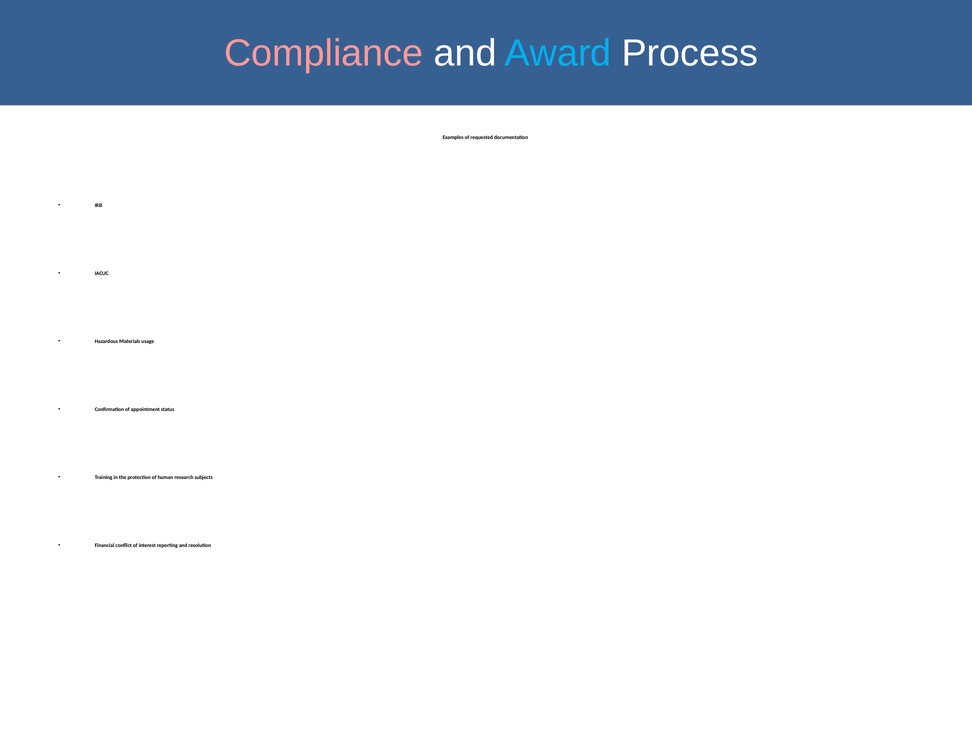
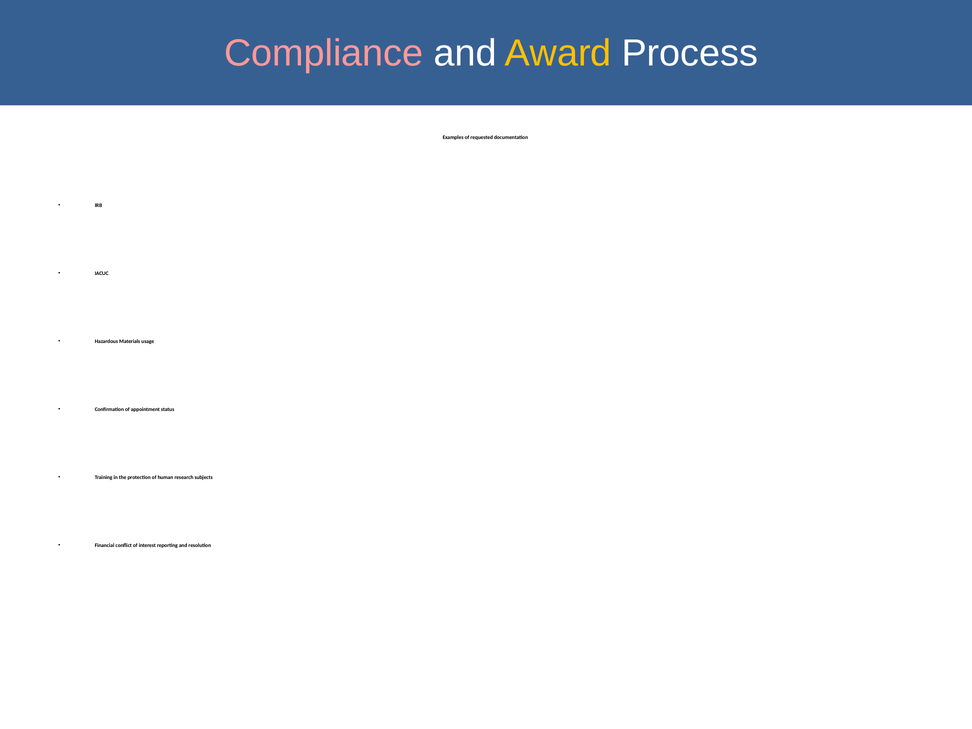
Award colour: light blue -> yellow
